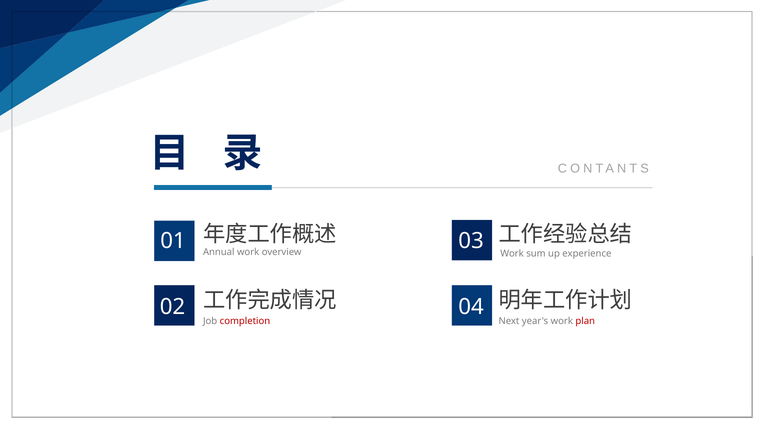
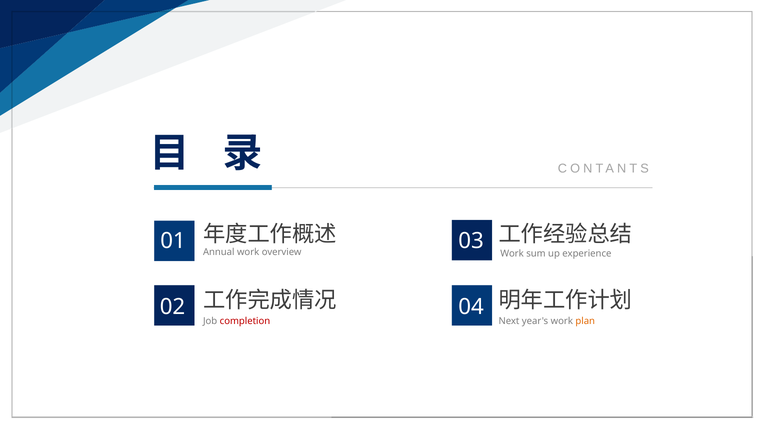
plan colour: red -> orange
